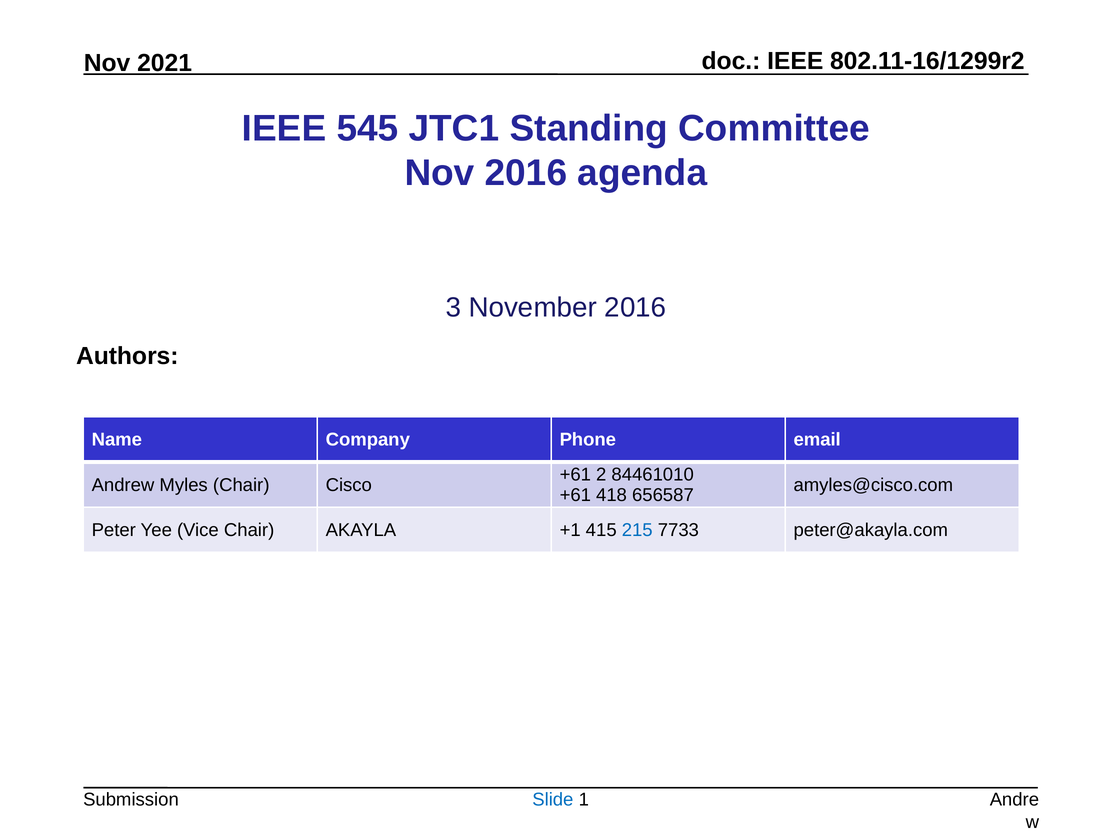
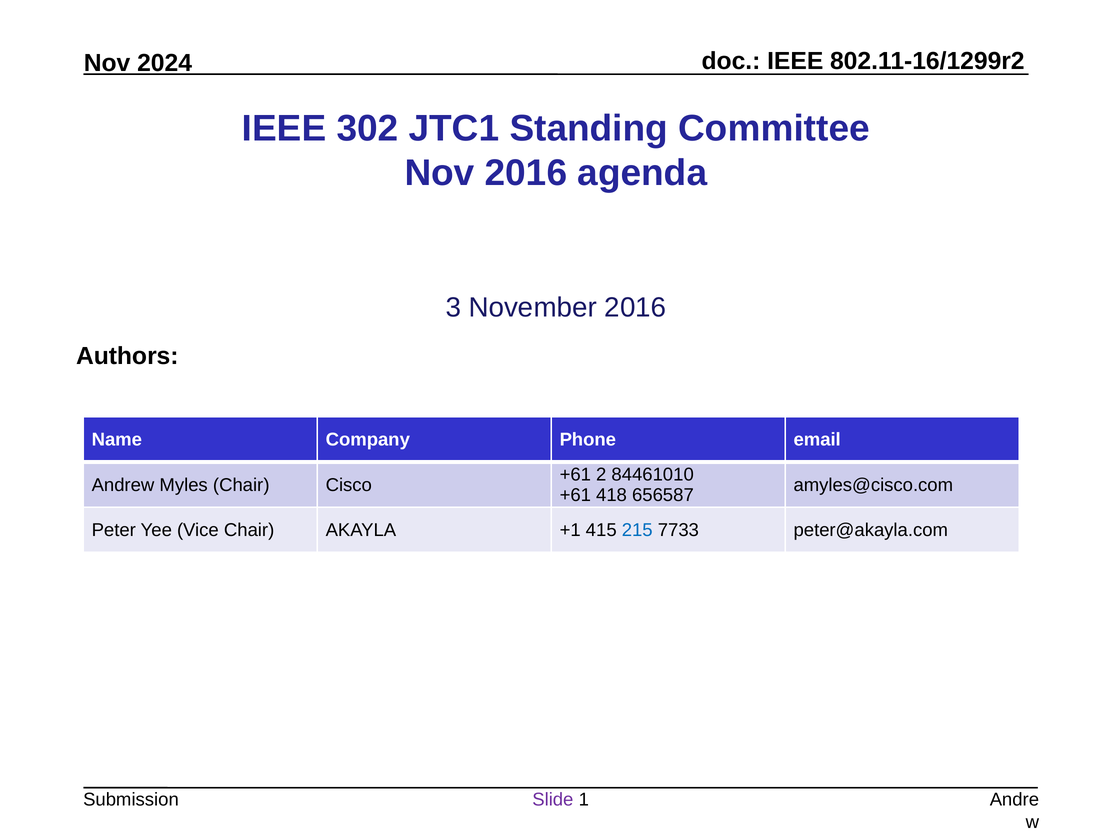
2021: 2021 -> 2024
545: 545 -> 302
Slide colour: blue -> purple
